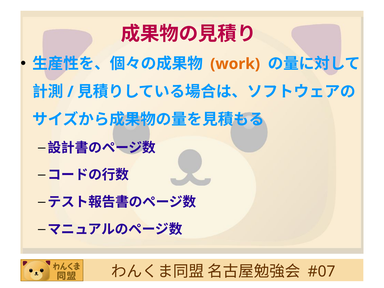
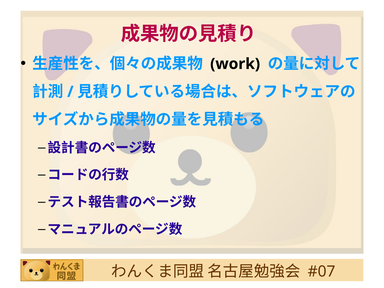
work colour: orange -> black
